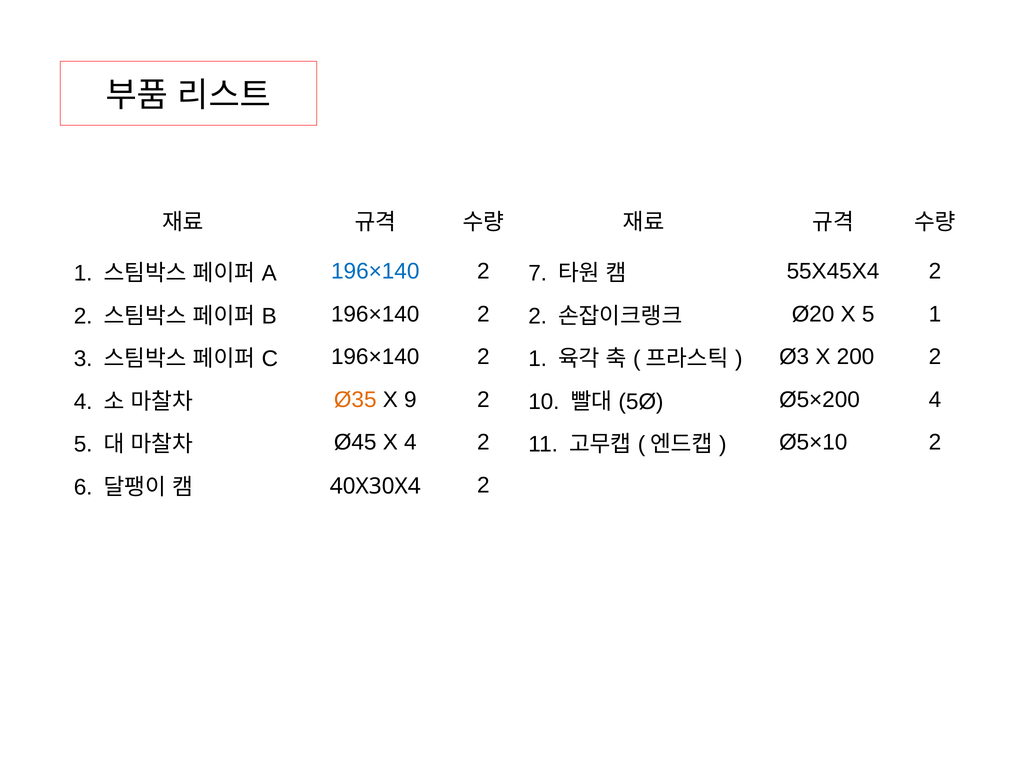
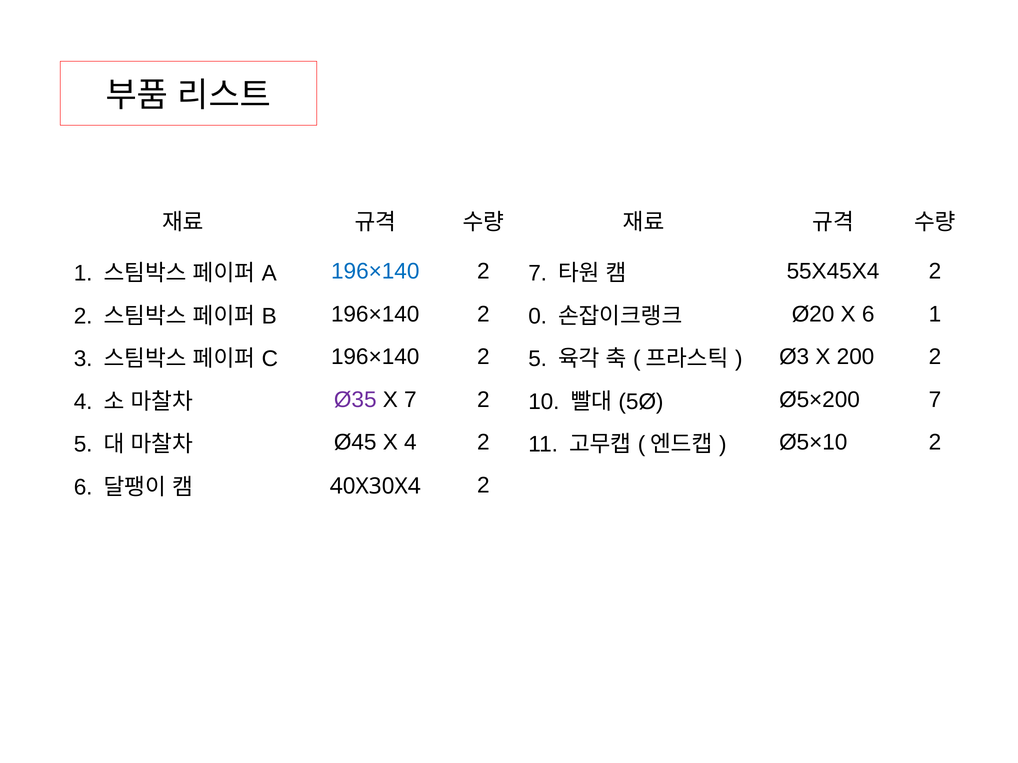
196×140 2 2: 2 -> 0
X 5: 5 -> 6
2 1: 1 -> 5
Ø35 colour: orange -> purple
X 9: 9 -> 7
Ø5×200 4: 4 -> 7
